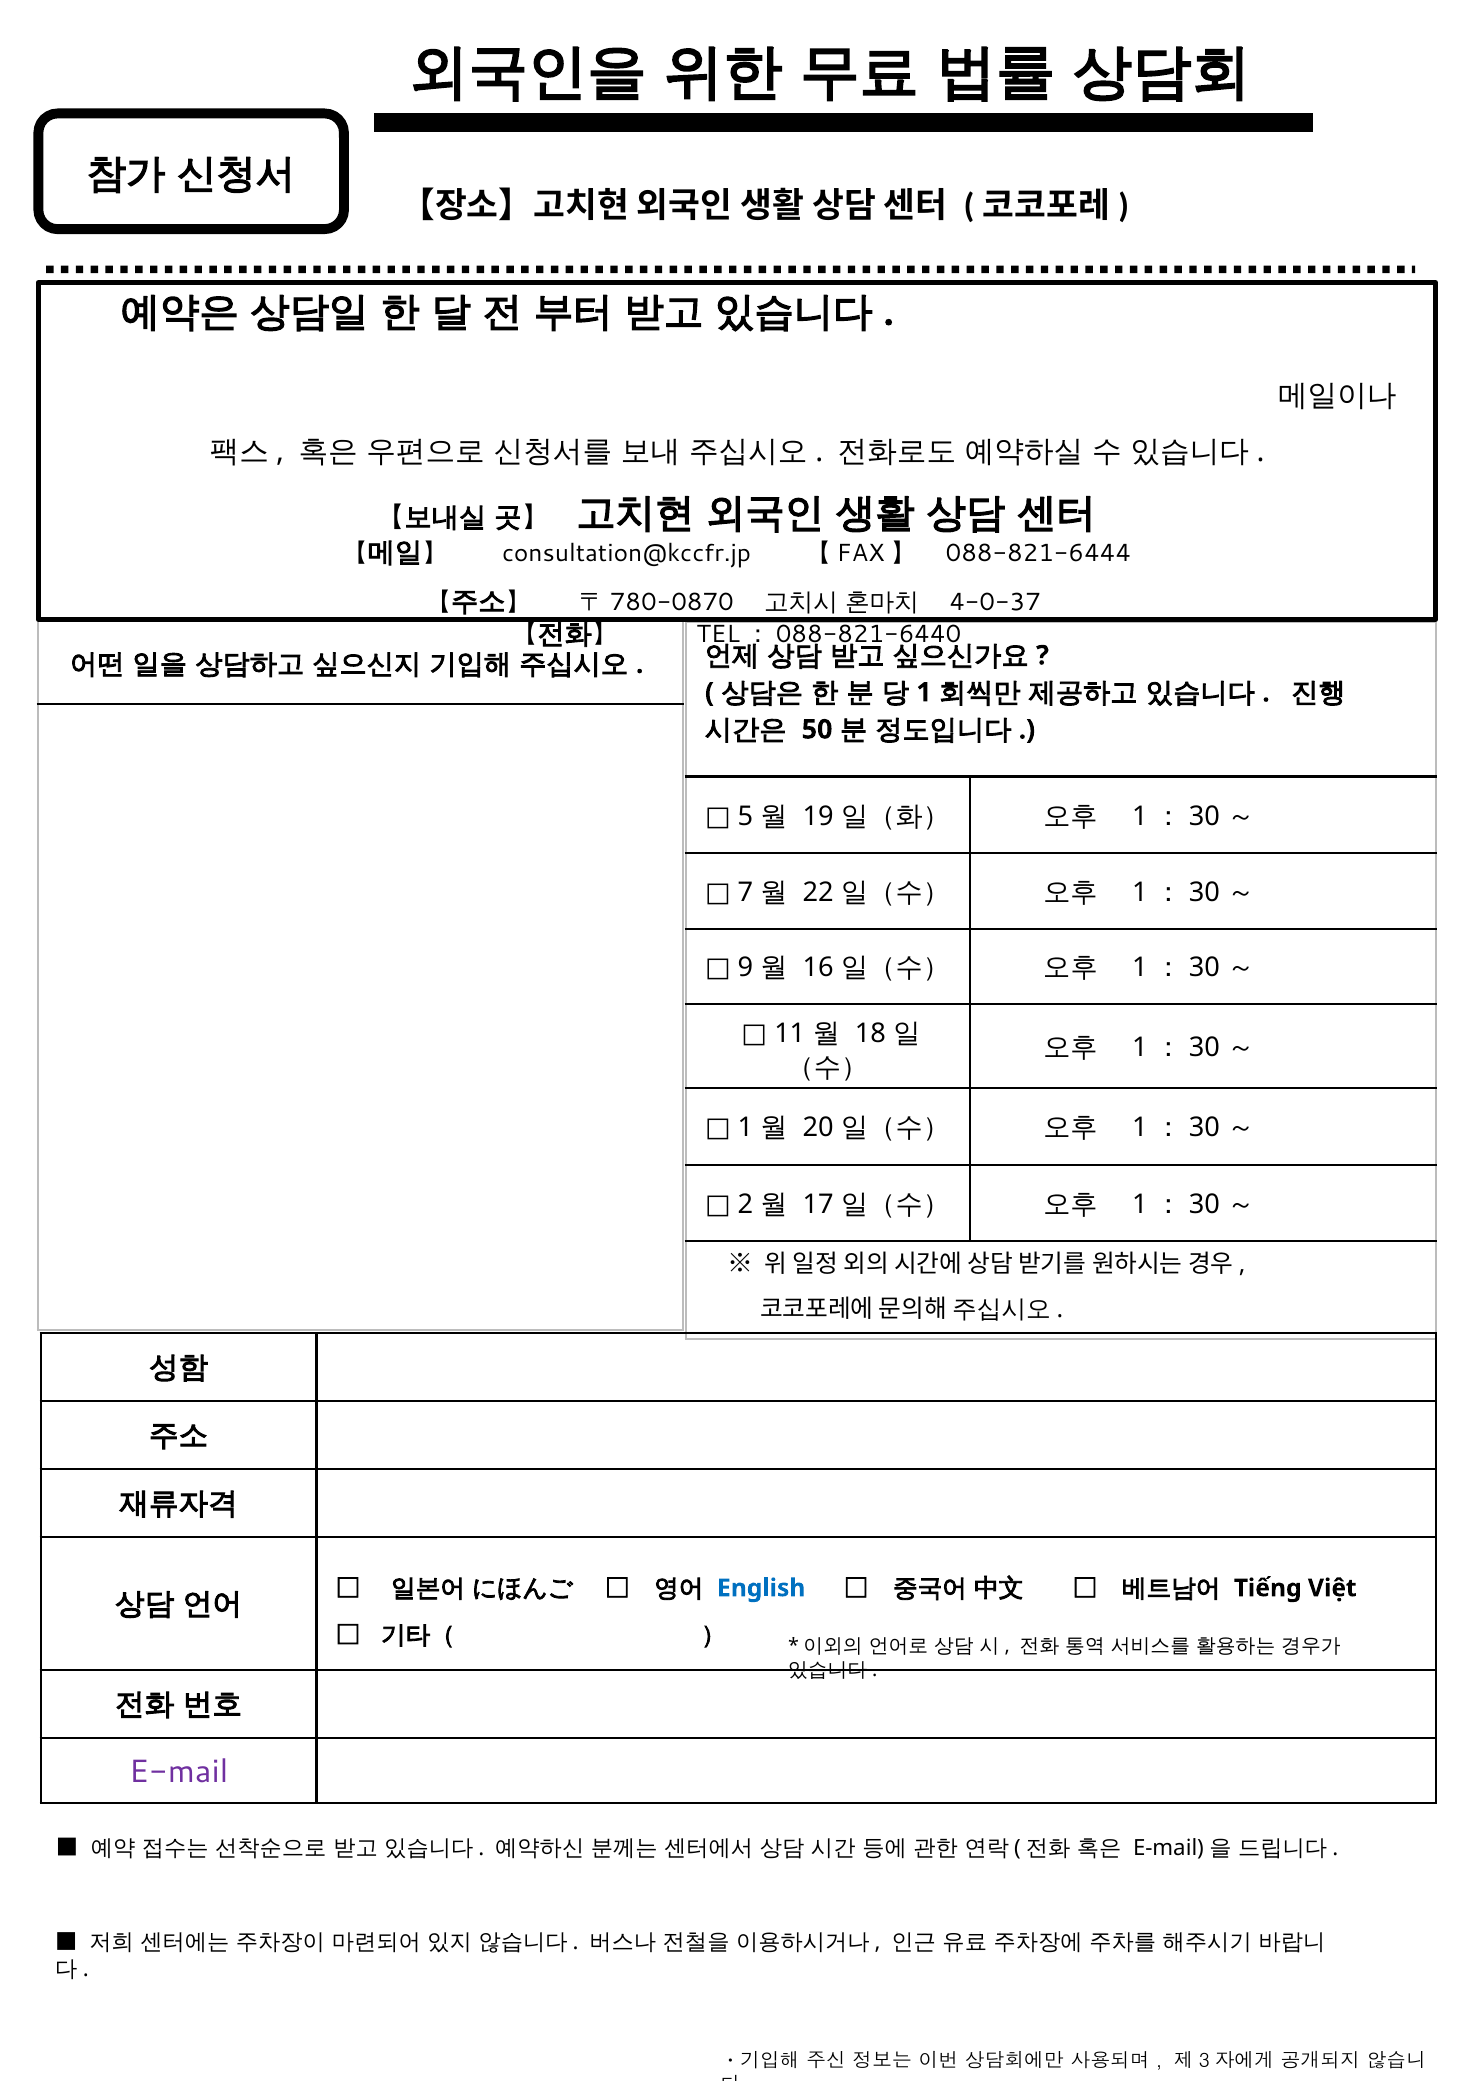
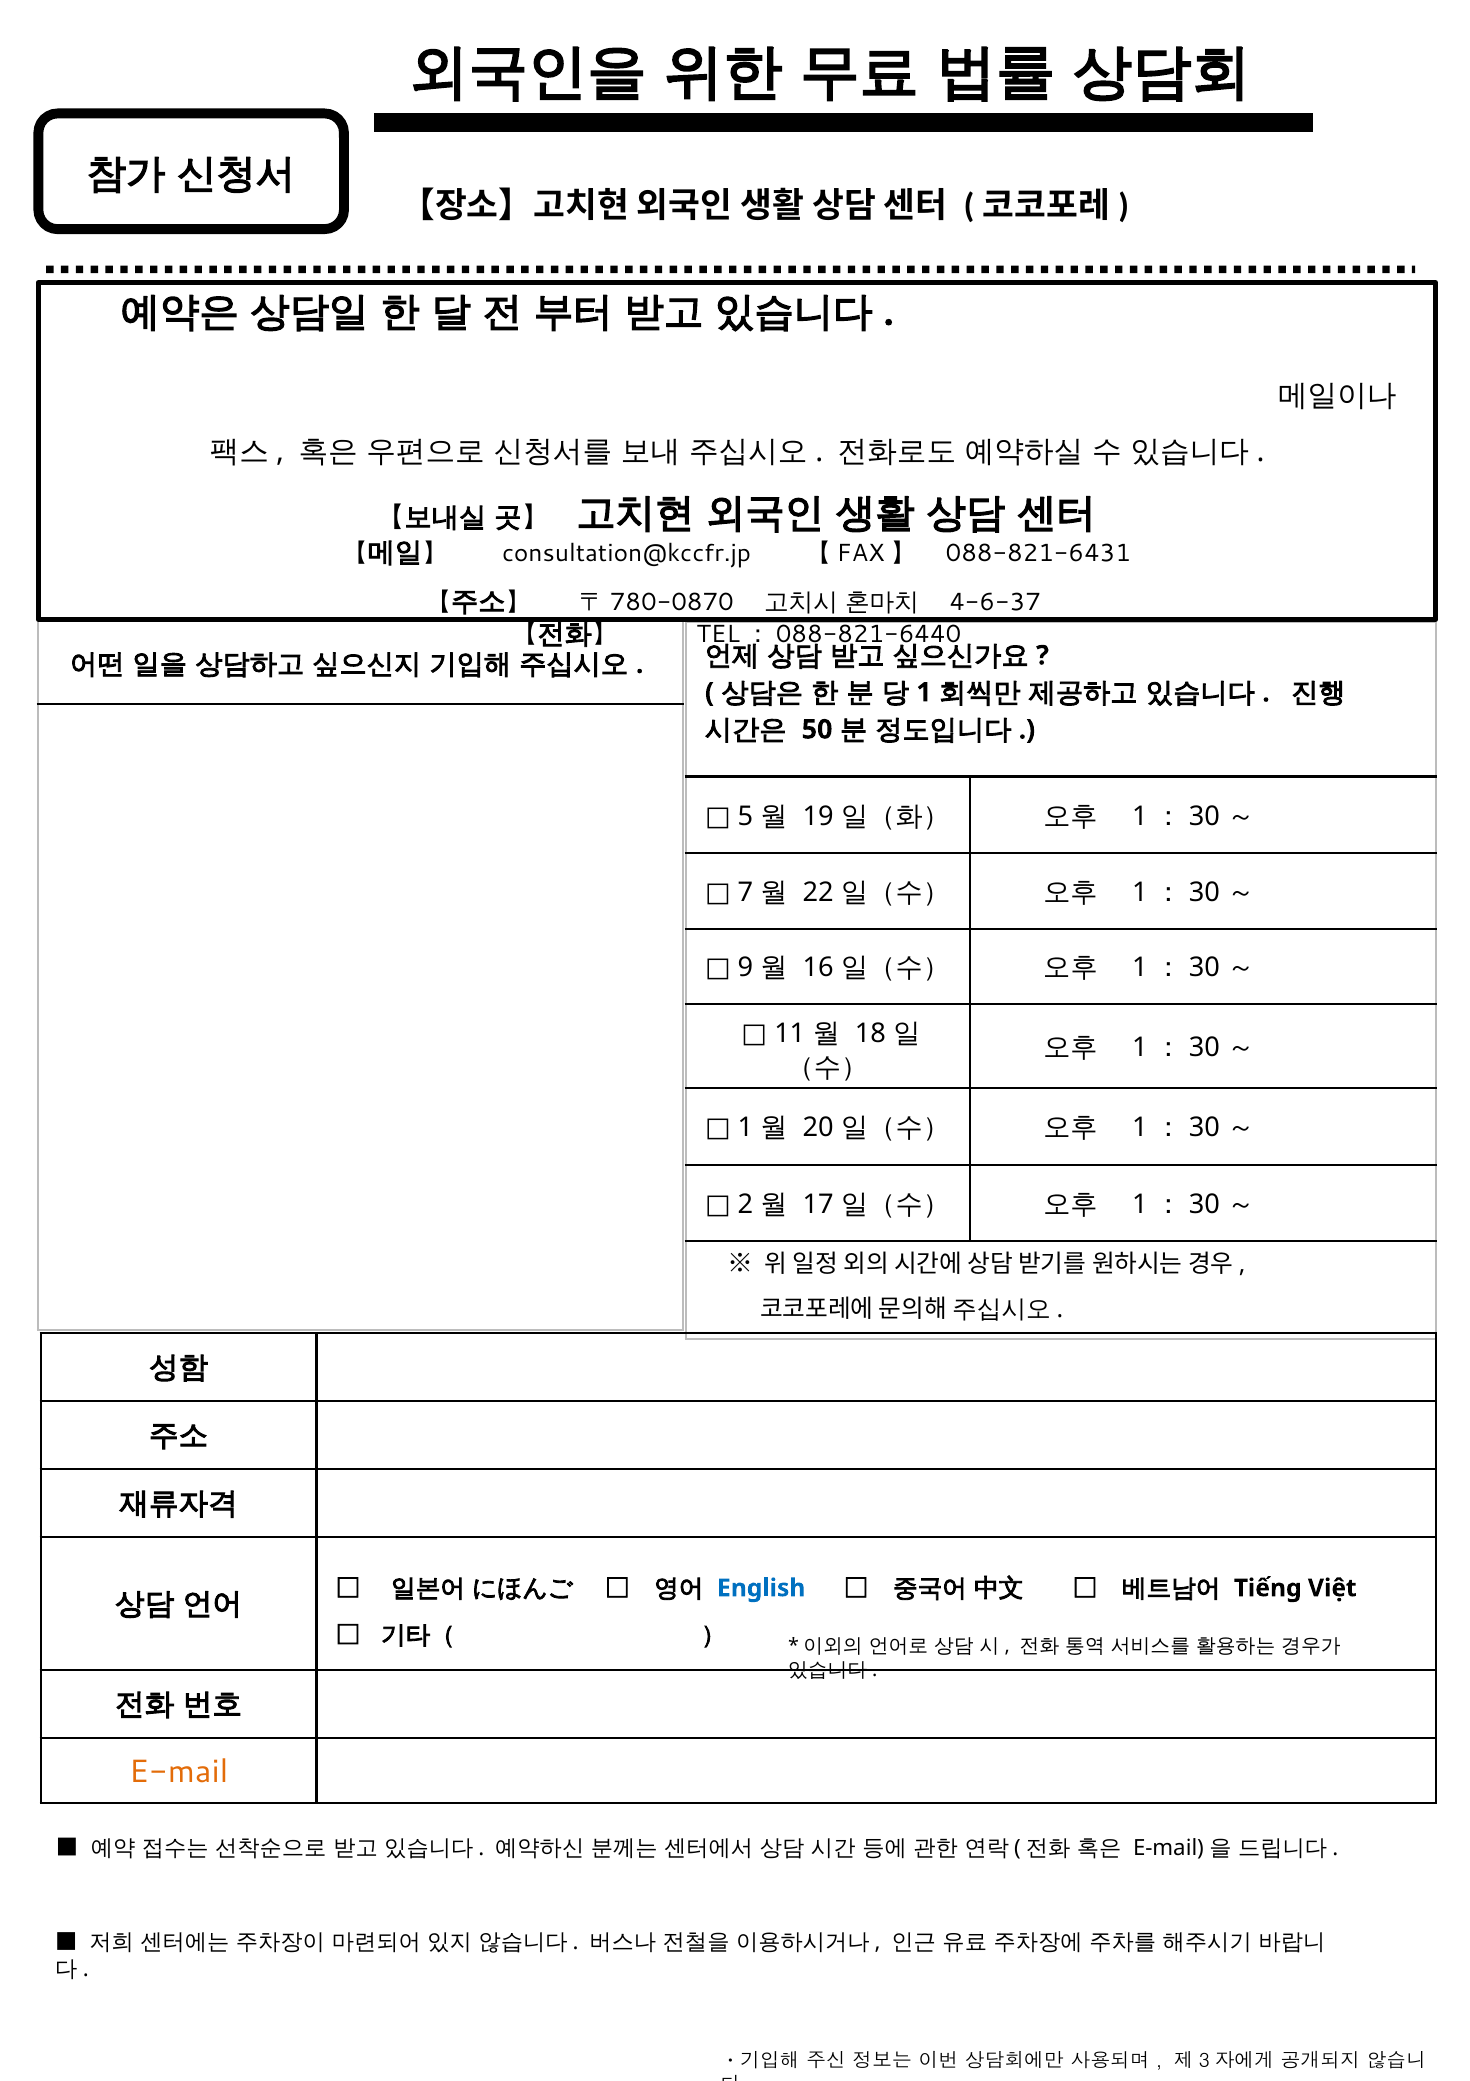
088-821-6444: 088-821-6444 -> 088-821-6431
4-0-37: 4-0-37 -> 4-6-37
E-mail colour: purple -> orange
